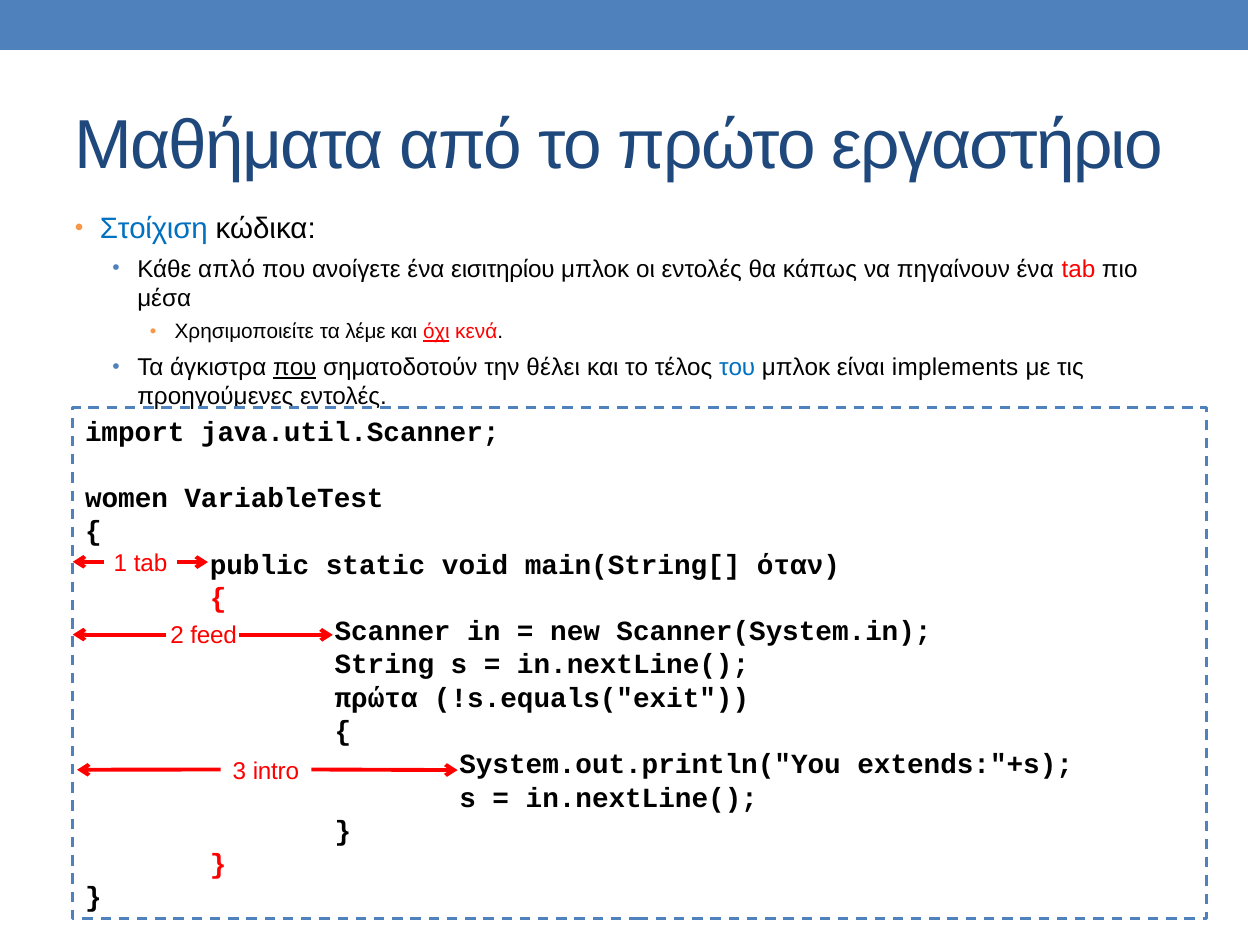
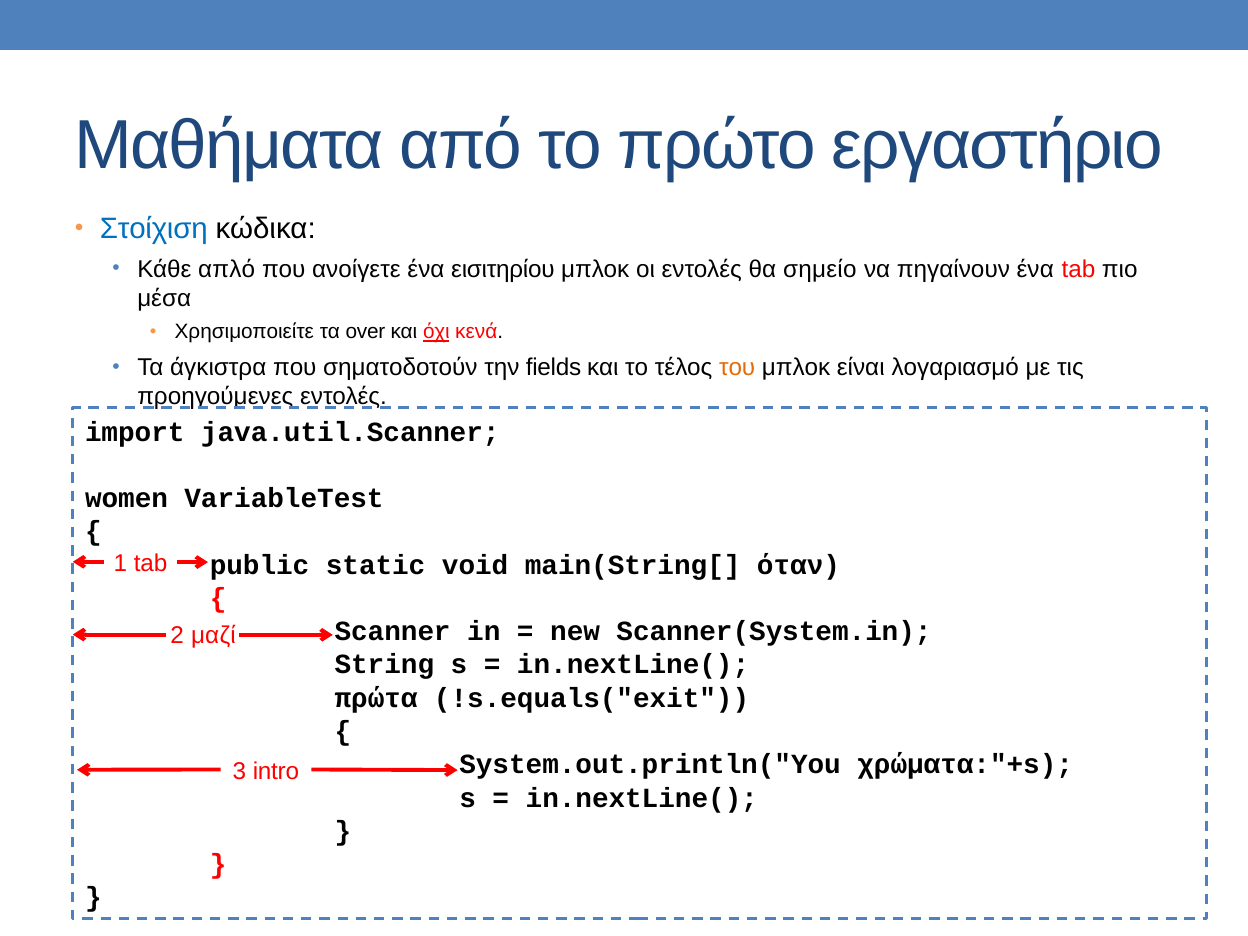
κάπως: κάπως -> σημείο
λέμε: λέμε -> over
που at (295, 368) underline: present -> none
θέλει: θέλει -> fields
του colour: blue -> orange
implements: implements -> λογαριασμό
feed: feed -> μαζί
extends:"+s: extends:"+s -> χρώματα:"+s
